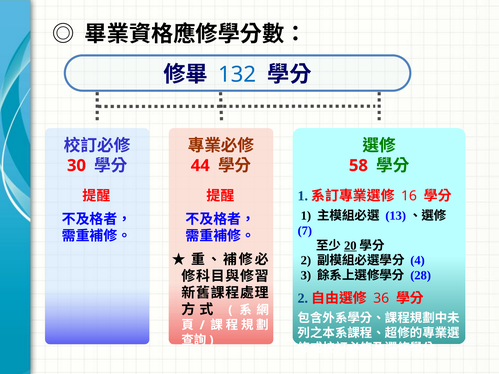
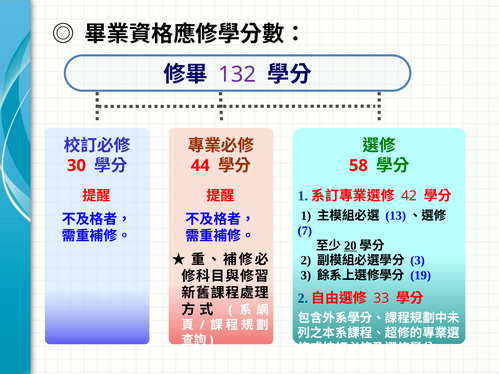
132 colour: blue -> purple
16: 16 -> 42
4 at (418, 261): 4 -> 3
28: 28 -> 19
36: 36 -> 33
